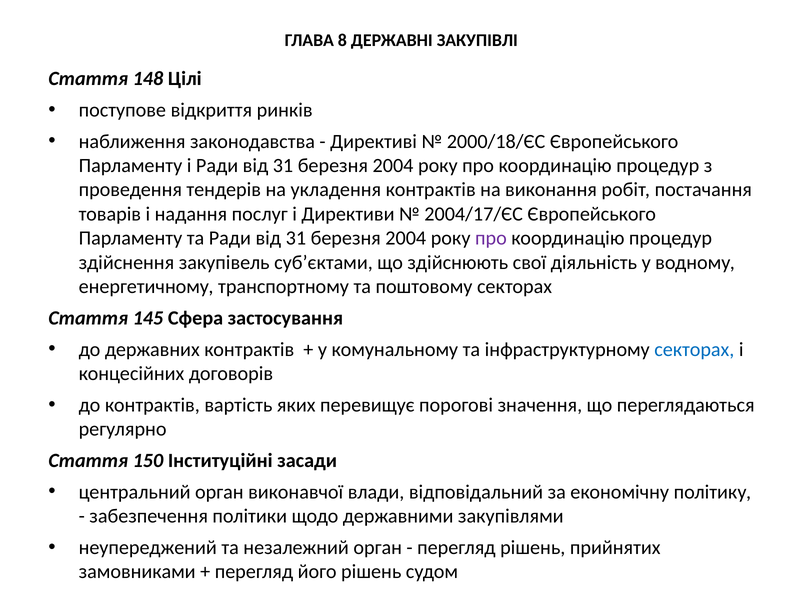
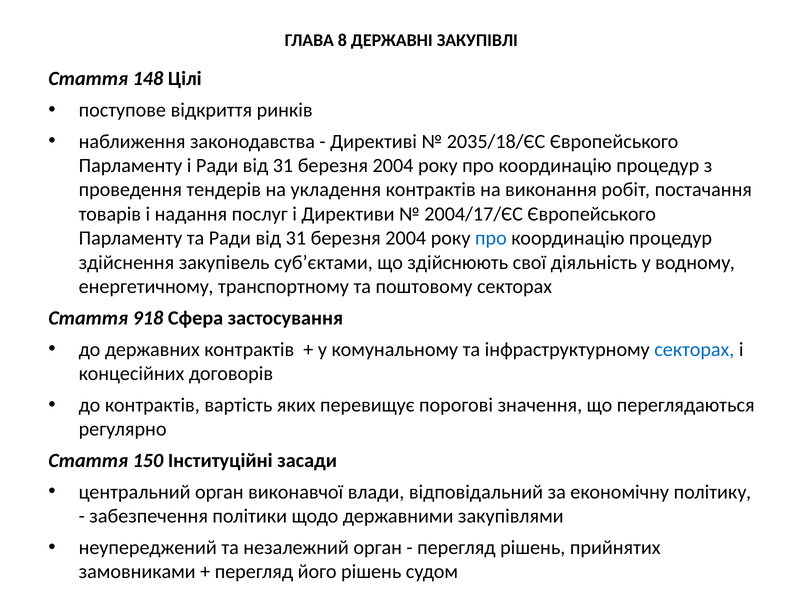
2000/18/ЄС: 2000/18/ЄС -> 2035/18/ЄС
про at (491, 238) colour: purple -> blue
145: 145 -> 918
